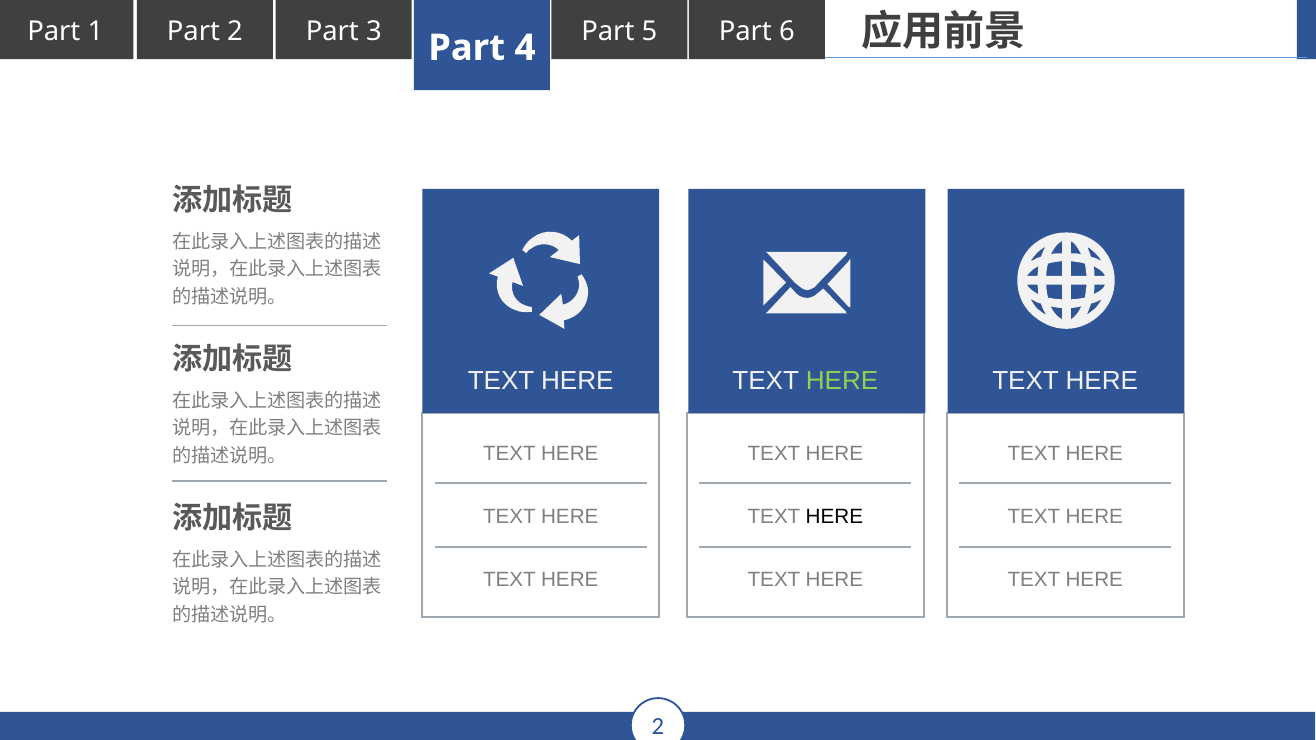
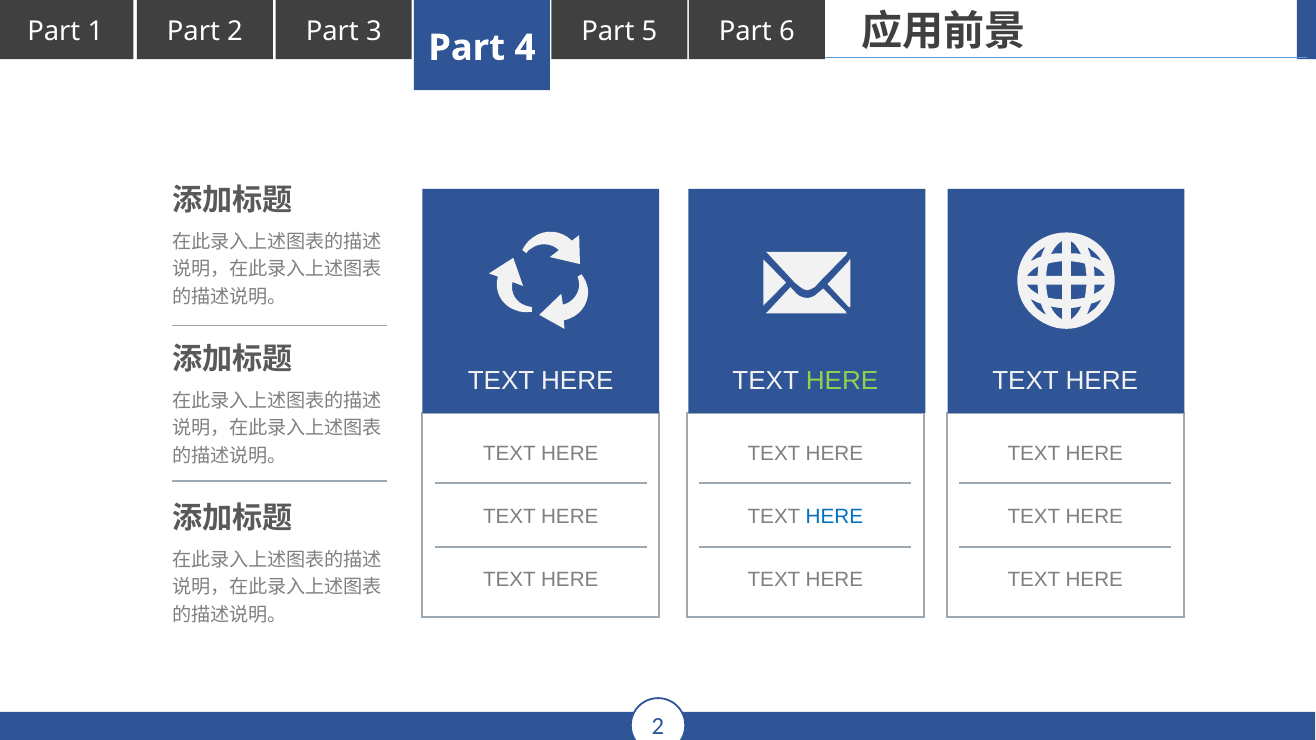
HERE at (834, 517) colour: black -> blue
